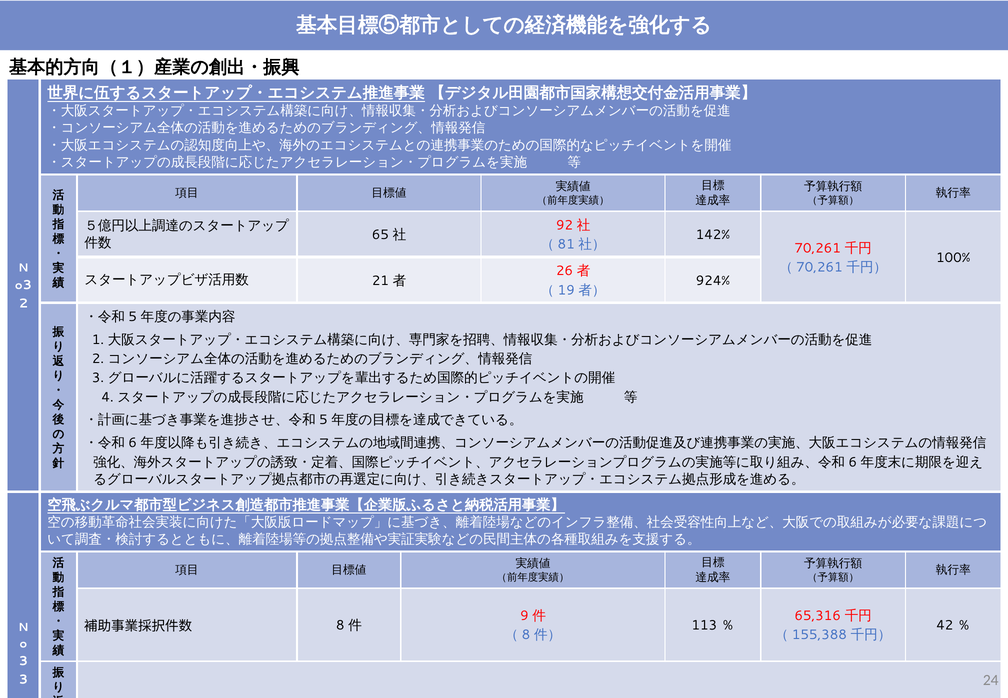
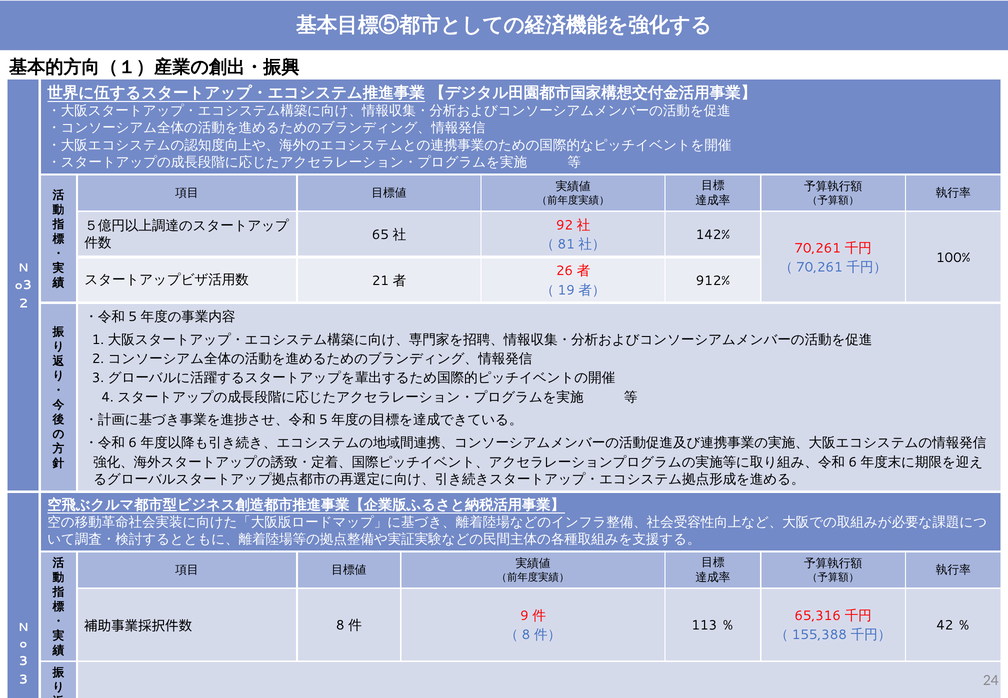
924%: 924% -> 912%
